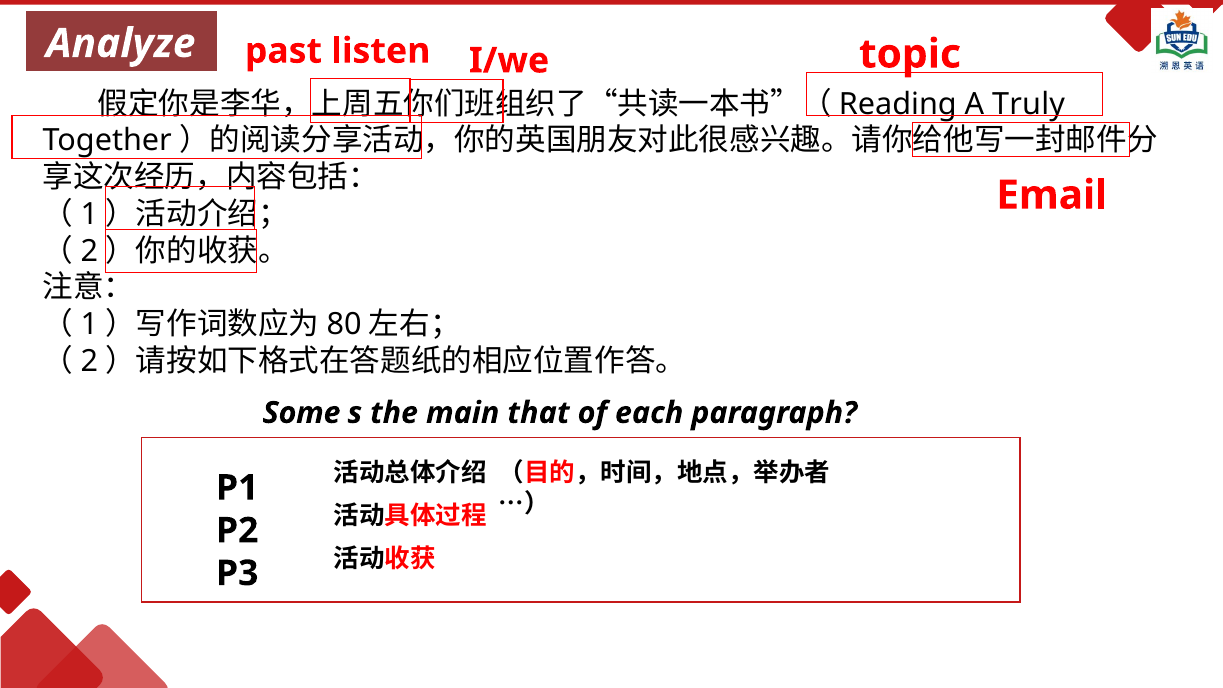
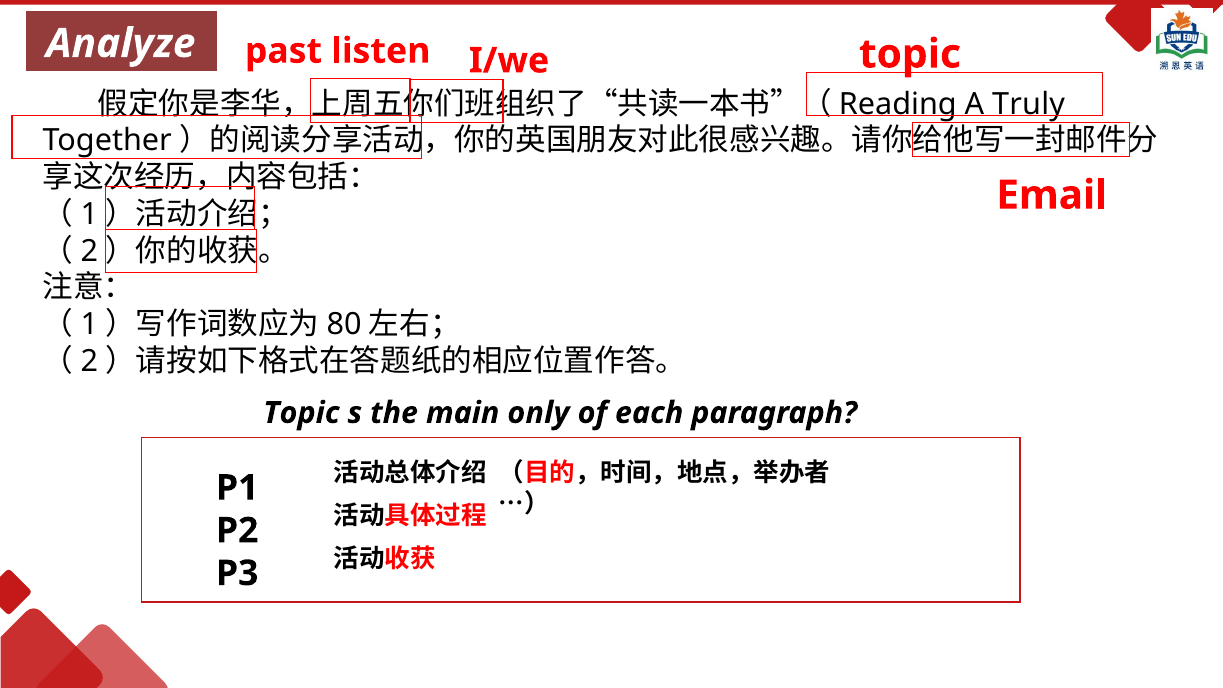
Some at (302, 413): Some -> Topic
that: that -> only
